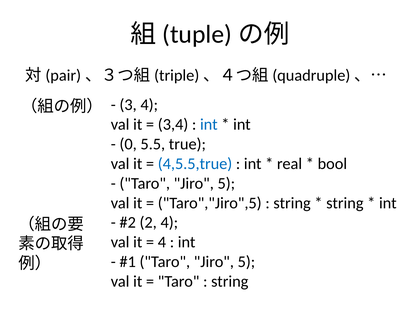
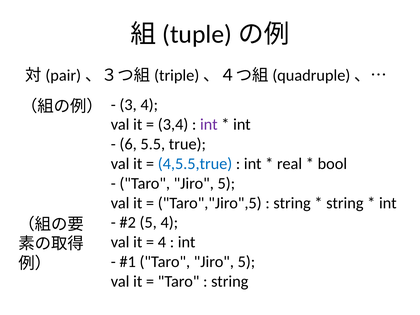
int at (209, 125) colour: blue -> purple
0: 0 -> 6
2 at (148, 223): 2 -> 5
